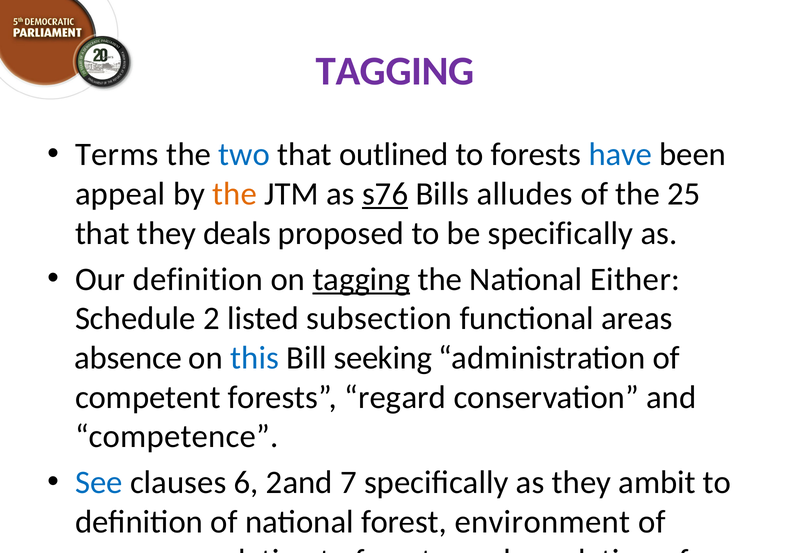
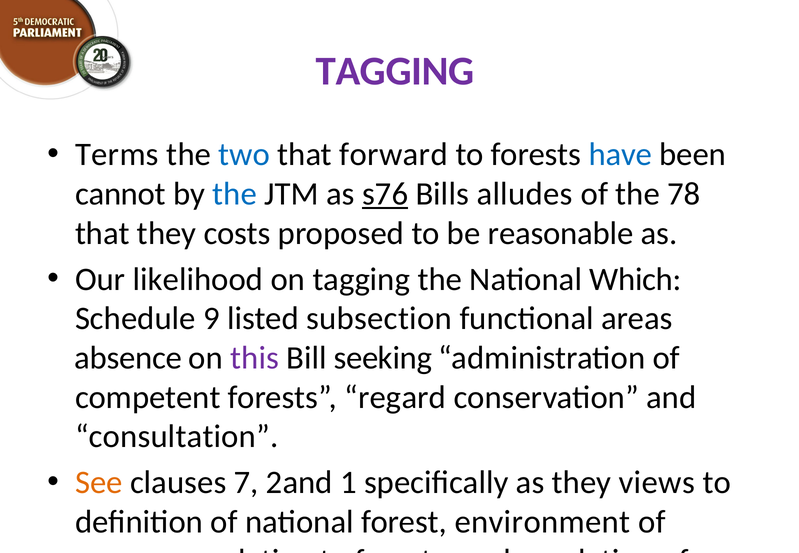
outlined: outlined -> forward
appeal: appeal -> cannot
the at (235, 194) colour: orange -> blue
25: 25 -> 78
deals: deals -> costs
be specifically: specifically -> reasonable
Our definition: definition -> likelihood
tagging at (361, 279) underline: present -> none
Either: Either -> Which
2: 2 -> 9
this colour: blue -> purple
competence: competence -> consultation
See colour: blue -> orange
6: 6 -> 7
7: 7 -> 1
ambit: ambit -> views
